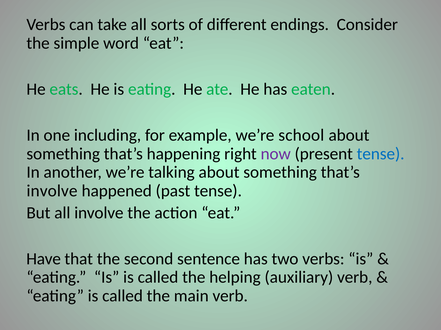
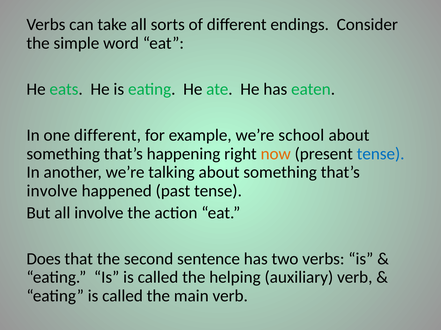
one including: including -> different
now colour: purple -> orange
Have: Have -> Does
